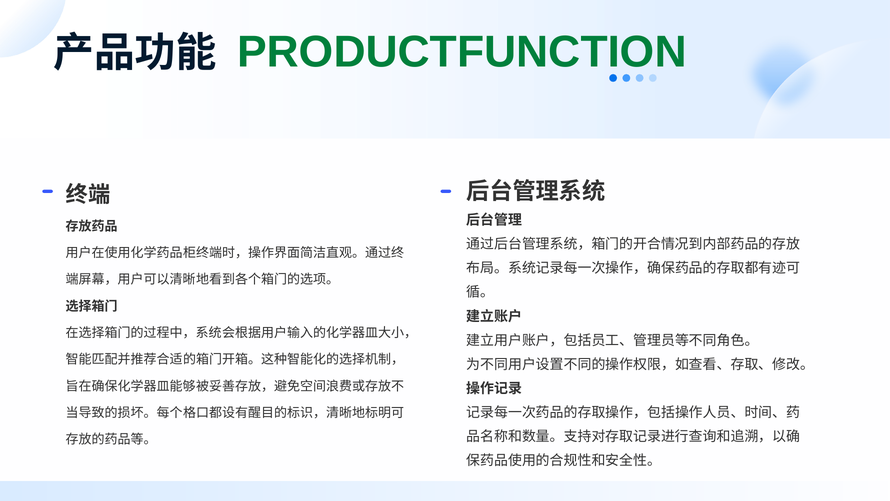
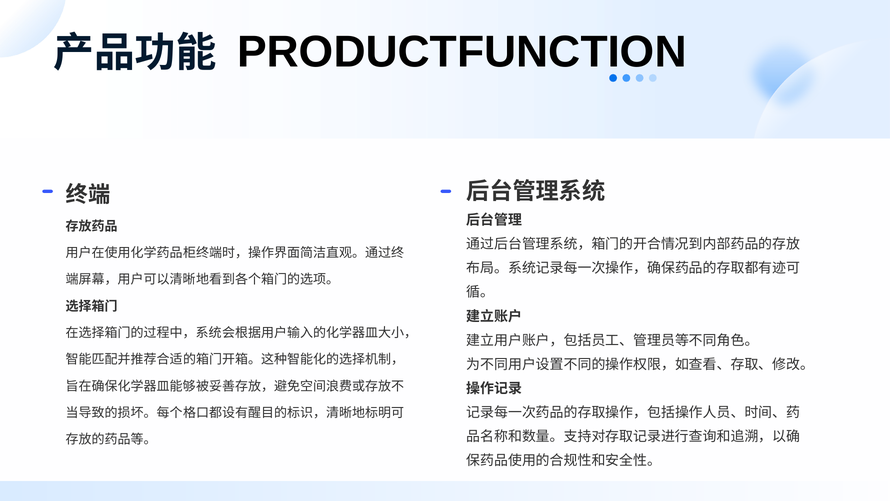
PRODUCTFUNCTION colour: green -> black
